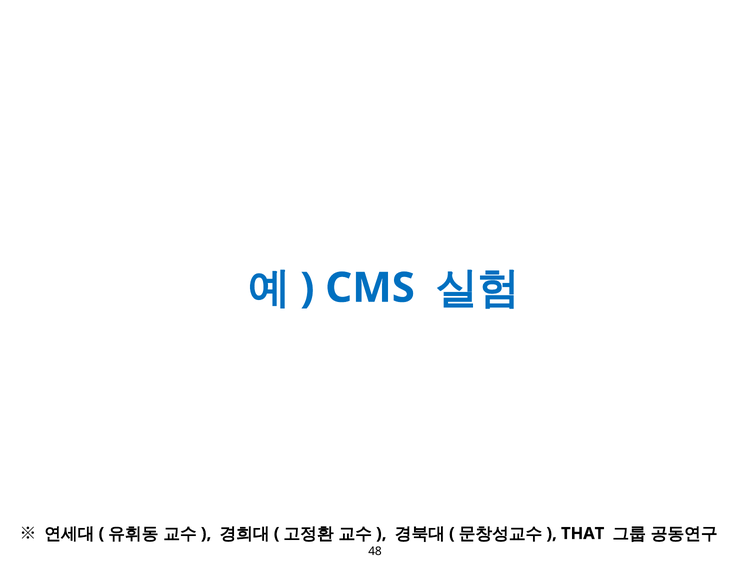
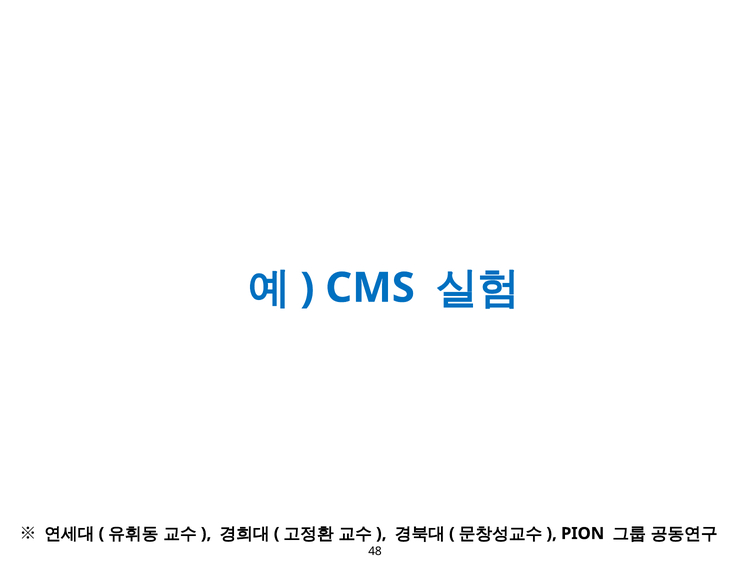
THAT: THAT -> PION
